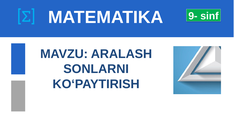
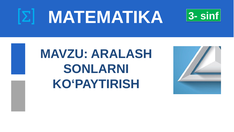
9-: 9- -> 3-
